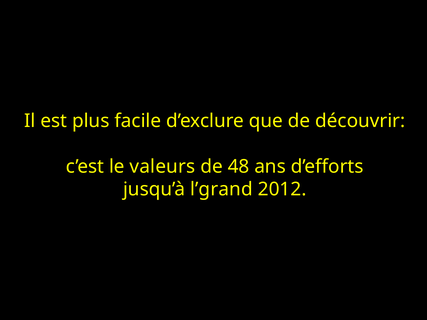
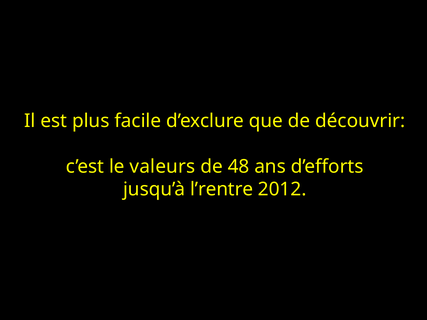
l’grand: l’grand -> l’rentre
